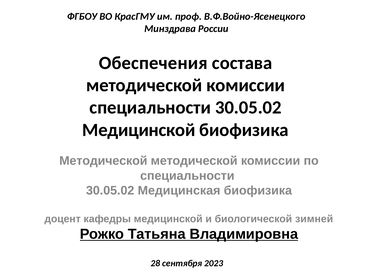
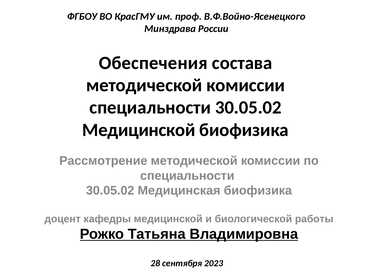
Методической at (103, 161): Методической -> Рассмотрение
зимней: зимней -> работы
